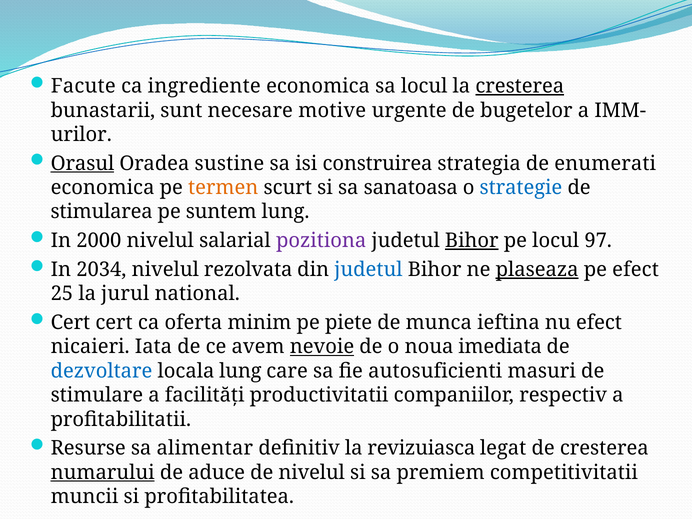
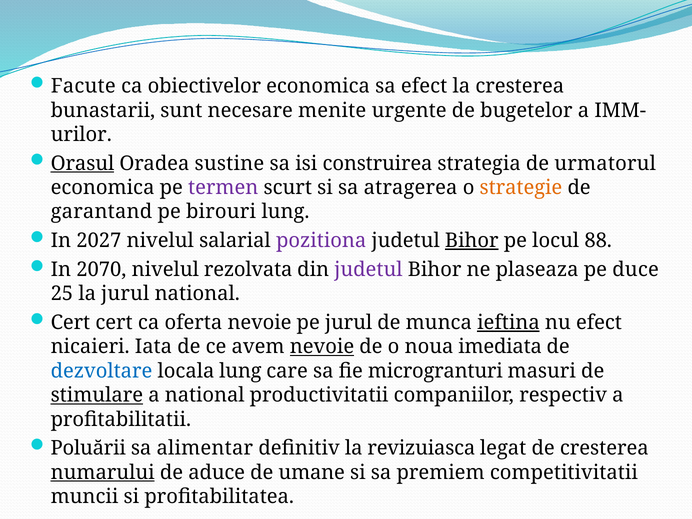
ingrediente: ingrediente -> obiectivelor
sa locul: locul -> efect
cresterea at (520, 86) underline: present -> none
motive: motive -> menite
enumerati: enumerati -> urmatorul
termen colour: orange -> purple
sanatoasa: sanatoasa -> atragerea
strategie colour: blue -> orange
stimularea: stimularea -> garantand
suntem: suntem -> birouri
2000: 2000 -> 2027
97: 97 -> 88
2034: 2034 -> 2070
judetul at (368, 269) colour: blue -> purple
plaseaza underline: present -> none
pe efect: efect -> duce
oferta minim: minim -> nevoie
pe piete: piete -> jurul
ieftina underline: none -> present
autosuficienti: autosuficienti -> microgranturi
stimulare underline: none -> present
a facilități: facilități -> national
Resurse: Resurse -> Poluării
de nivelul: nivelul -> umane
